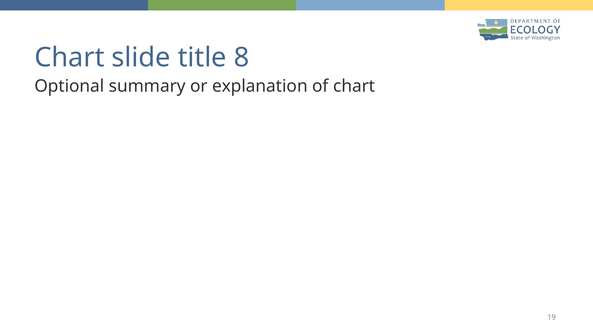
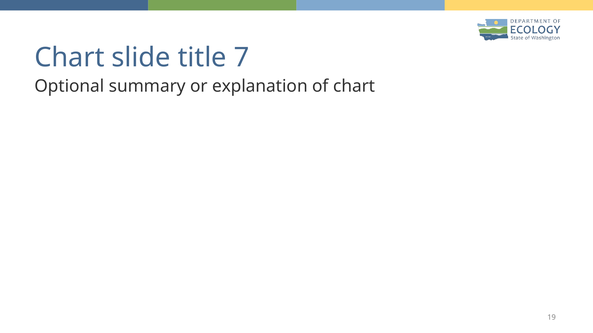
8: 8 -> 7
